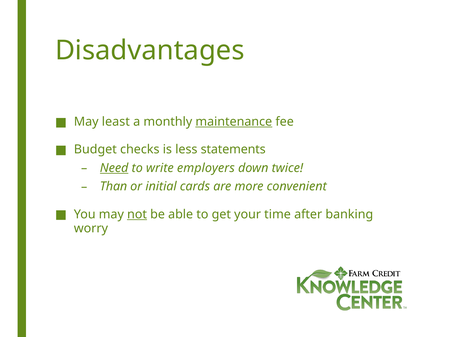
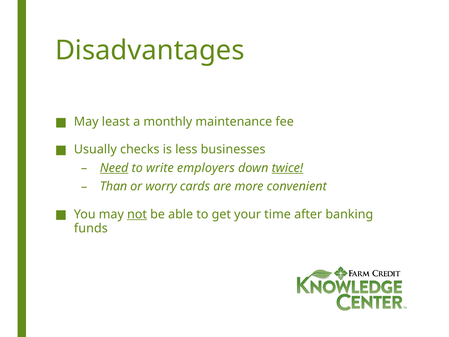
maintenance underline: present -> none
Budget: Budget -> Usually
statements: statements -> businesses
twice underline: none -> present
initial: initial -> worry
worry: worry -> funds
